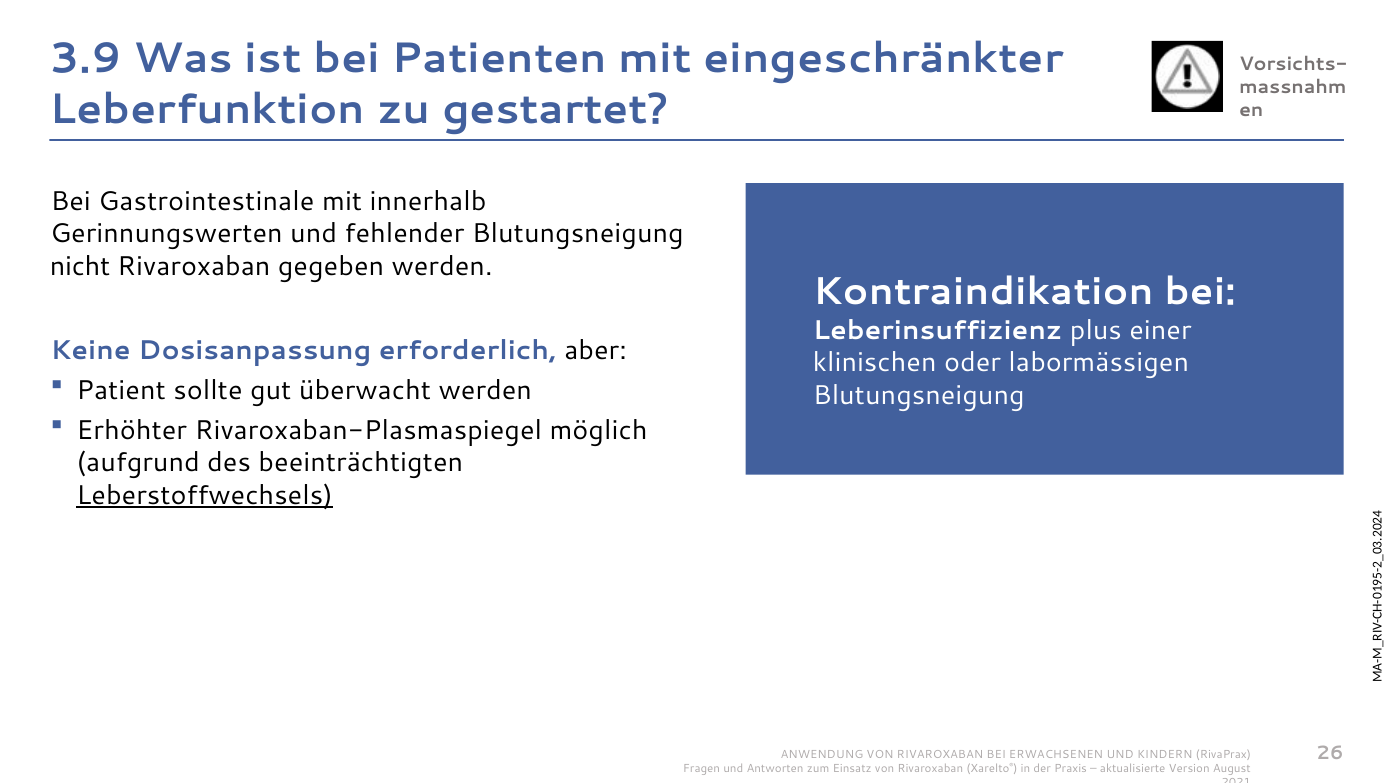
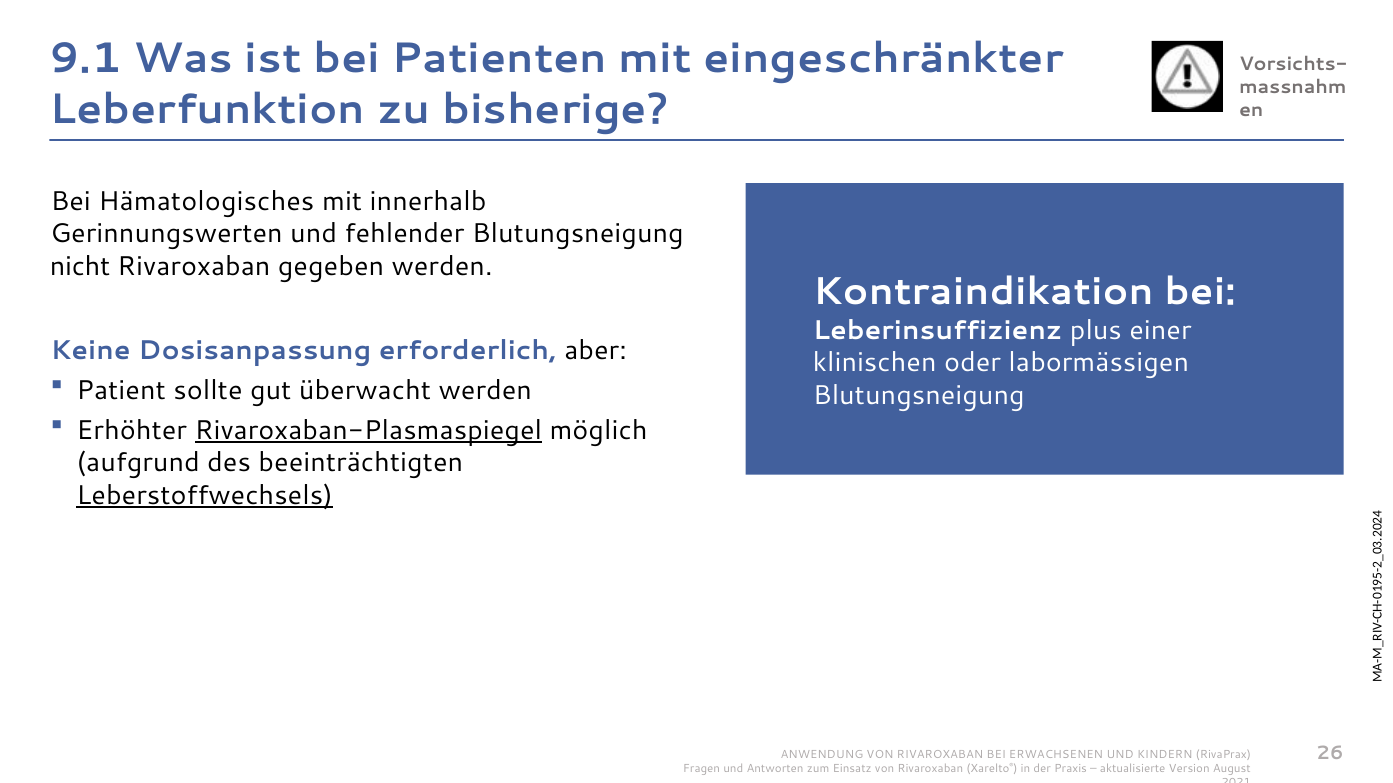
3.9: 3.9 -> 9.1
gestartet: gestartet -> bisherige
Gastrointestinale: Gastrointestinale -> Hämatologisches
Rivaroxaban-Plasmaspiegel underline: none -> present
